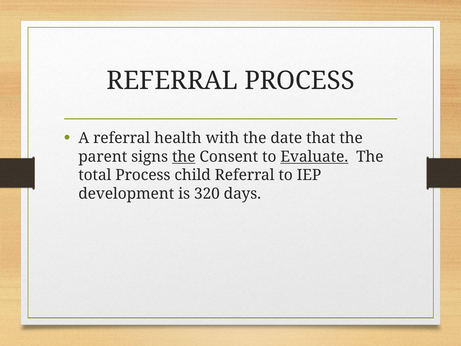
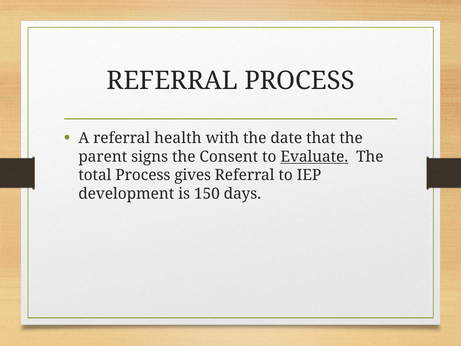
the at (184, 157) underline: present -> none
child: child -> gives
320: 320 -> 150
